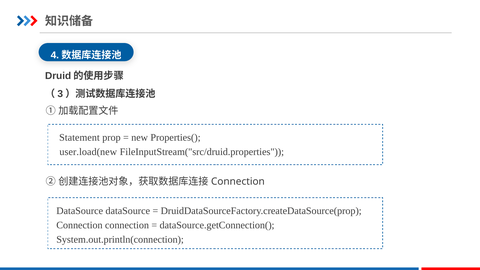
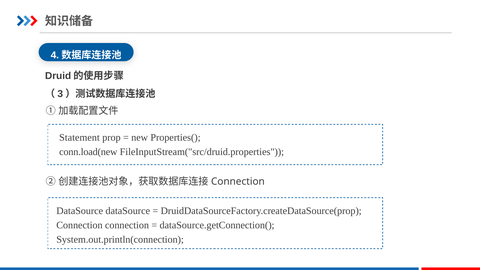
user.load(new: user.load(new -> conn.load(new
